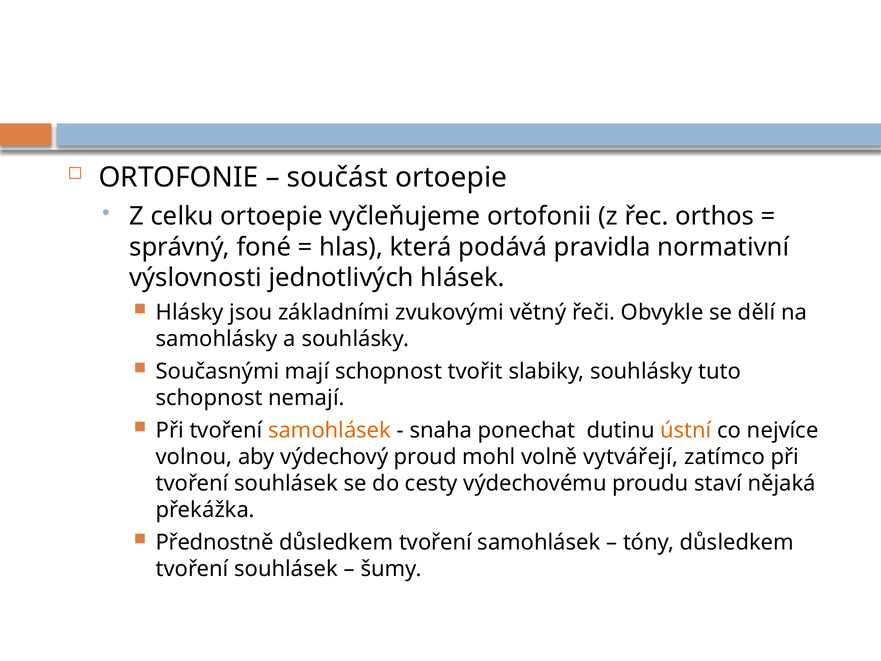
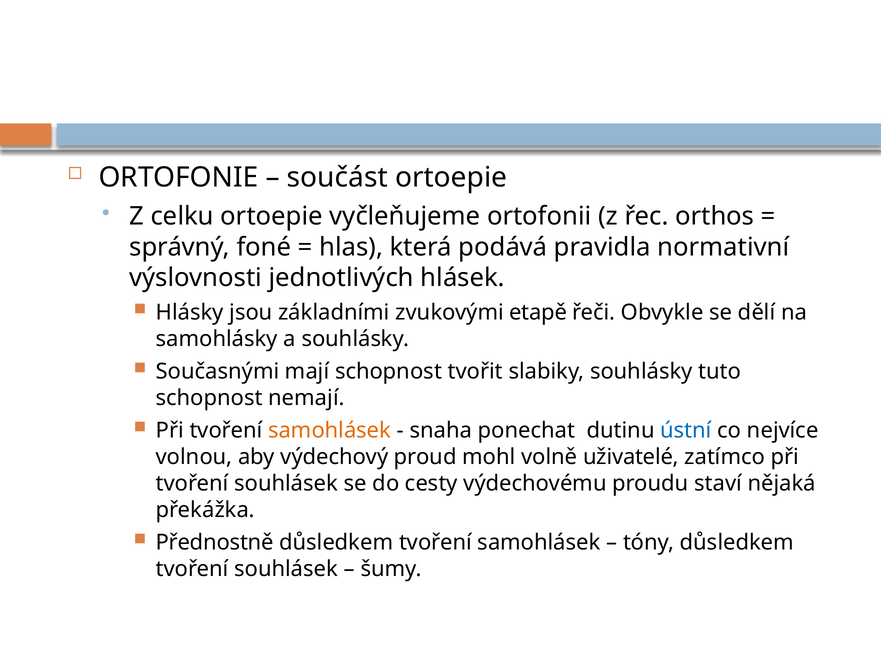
větný: větný -> etapě
ústní colour: orange -> blue
vytvářejí: vytvářejí -> uživatelé
